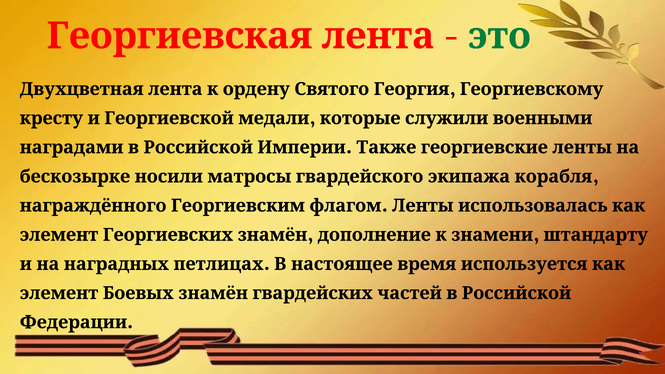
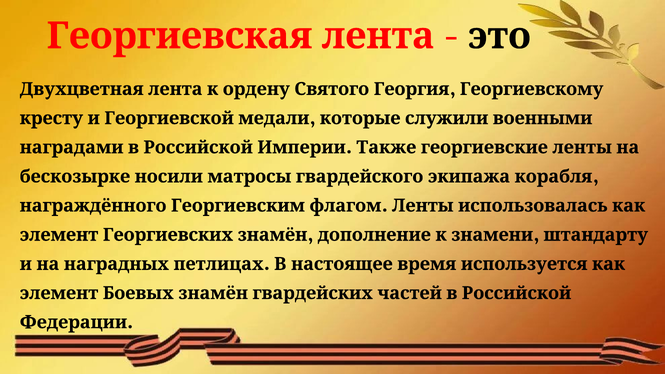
это colour: green -> black
